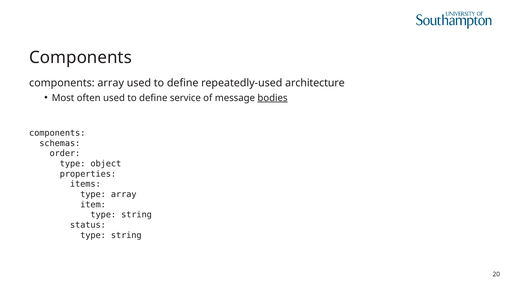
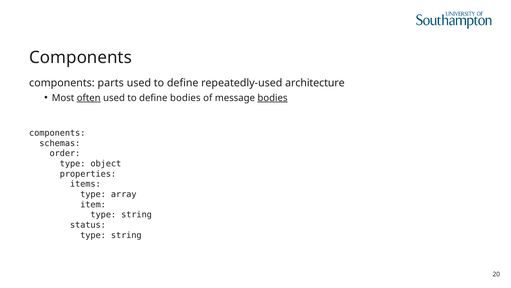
components array: array -> parts
often underline: none -> present
define service: service -> bodies
